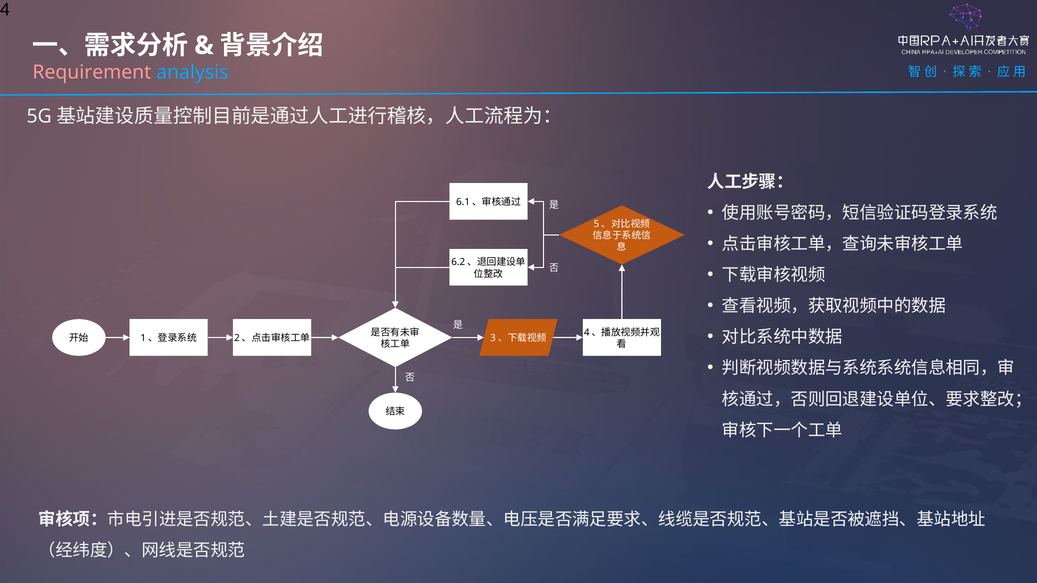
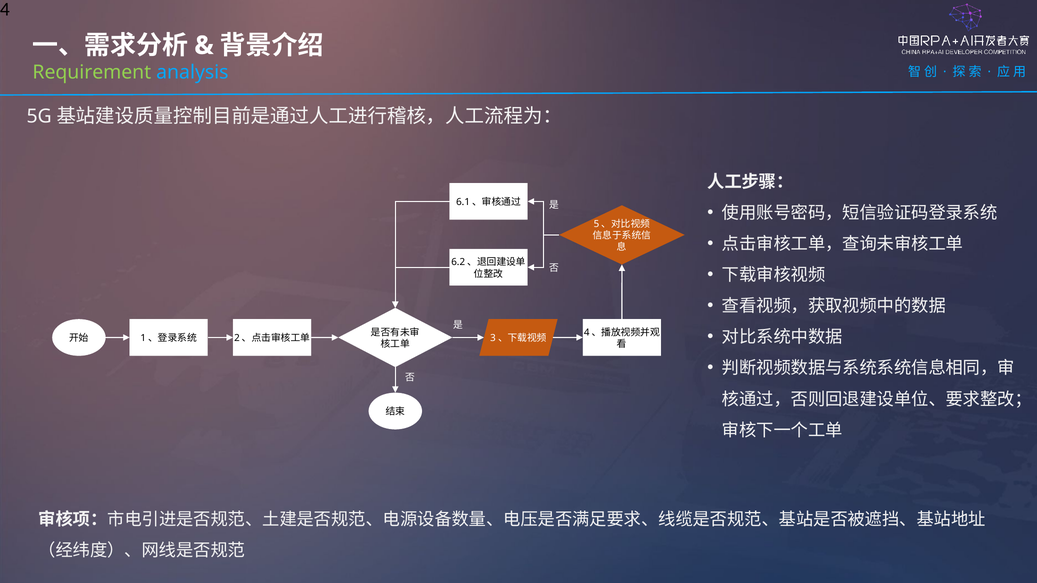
Requirement colour: pink -> light green
